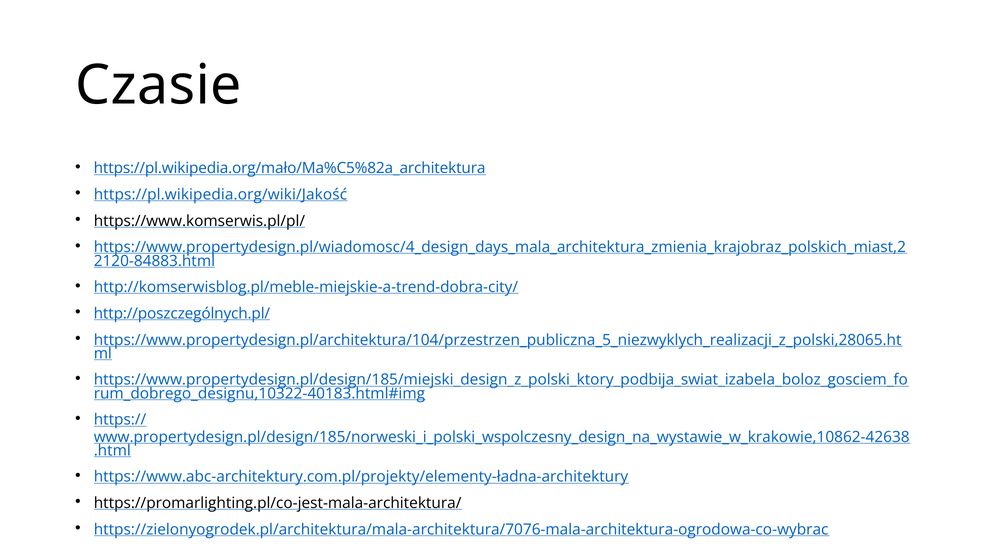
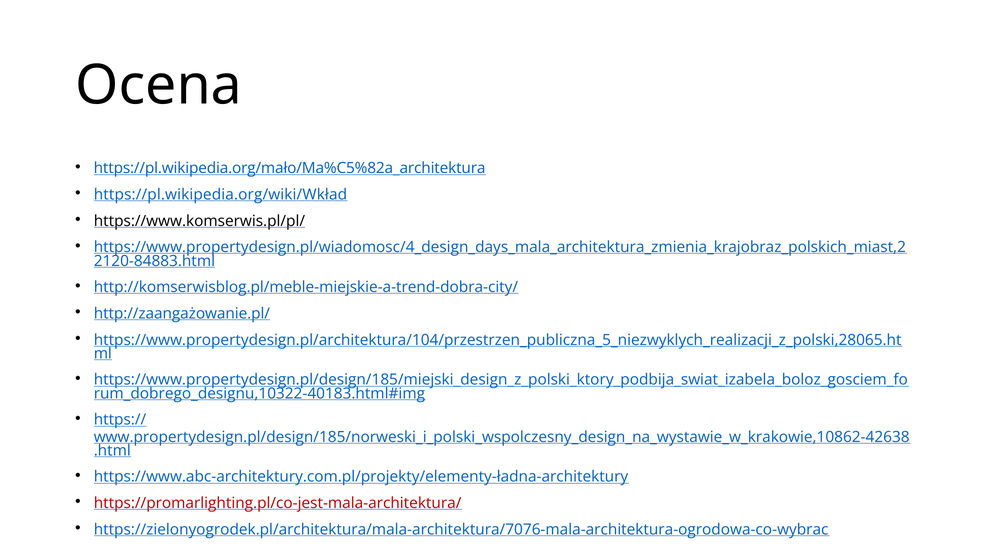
Czasie: Czasie -> Ocena
https://pl.wikipedia.org/wiki/Jakość: https://pl.wikipedia.org/wiki/Jakość -> https://pl.wikipedia.org/wiki/Wkład
http://poszczególnych.pl/: http://poszczególnych.pl/ -> http://zaangażowanie.pl/
https://promarlighting.pl/co-jest-mala-architektura/ colour: black -> red
